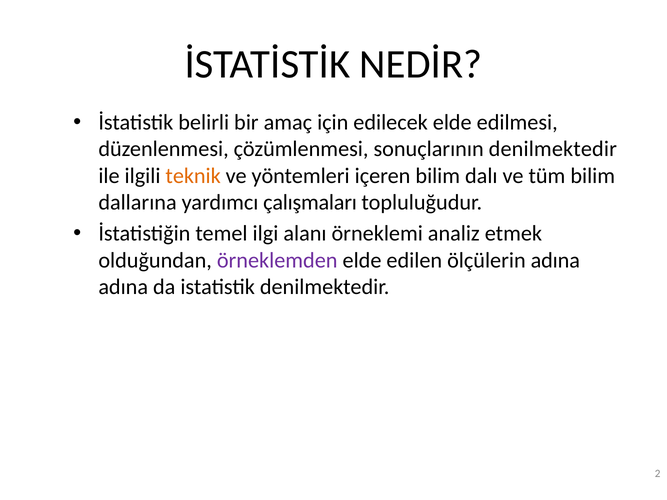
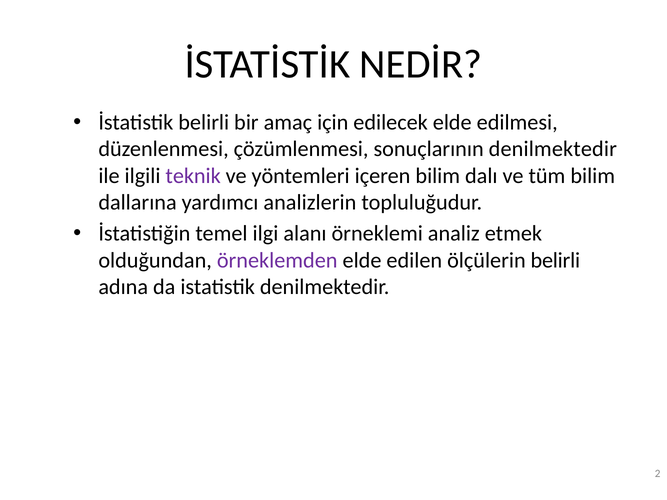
teknik colour: orange -> purple
çalışmaları: çalışmaları -> analizlerin
ölçülerin adına: adına -> belirli
